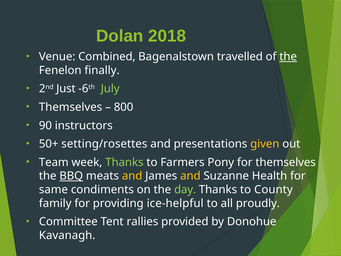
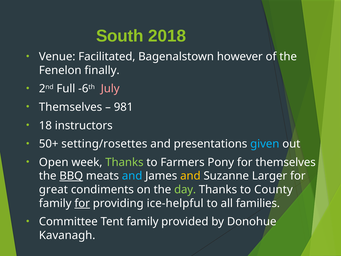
Dolan: Dolan -> South
Combined: Combined -> Facilitated
travelled: travelled -> however
the at (288, 57) underline: present -> none
Just: Just -> Full
July colour: light green -> pink
800: 800 -> 981
90: 90 -> 18
given colour: yellow -> light blue
Team: Team -> Open
and at (132, 176) colour: yellow -> light blue
Health: Health -> Larger
same: same -> great
for at (82, 203) underline: none -> present
proudly: proudly -> families
Tent rallies: rallies -> family
